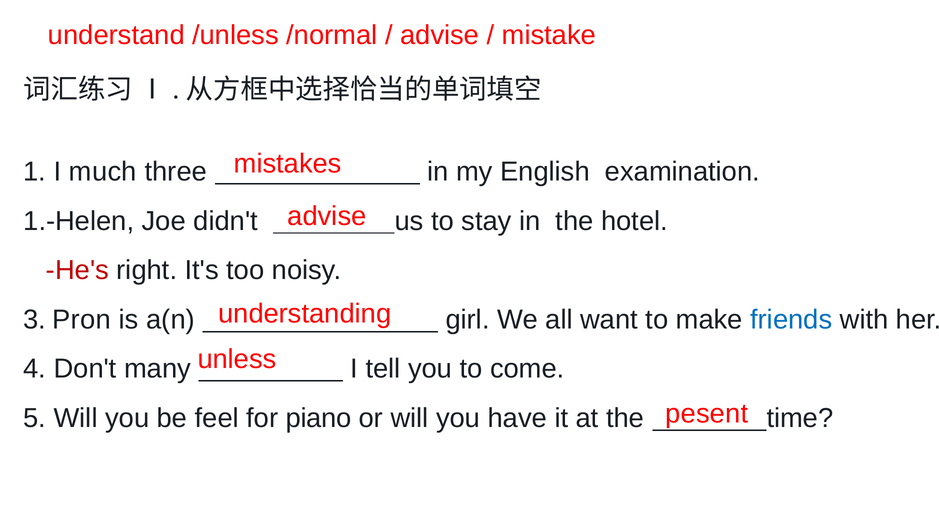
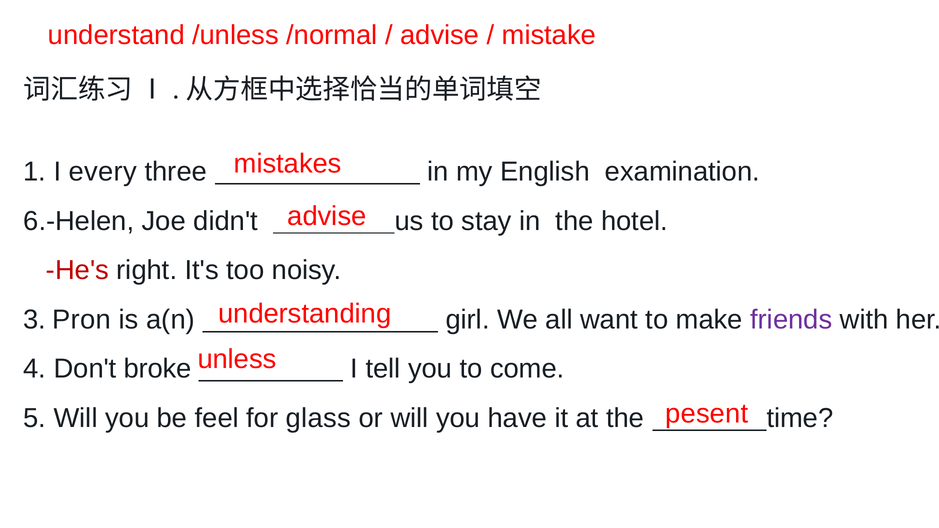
much: much -> every
1.-Helen: 1.-Helen -> 6.-Helen
friends colour: blue -> purple
many: many -> broke
piano: piano -> glass
